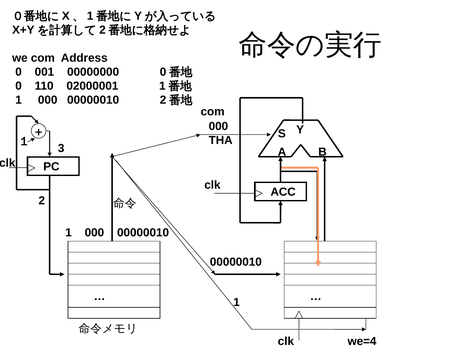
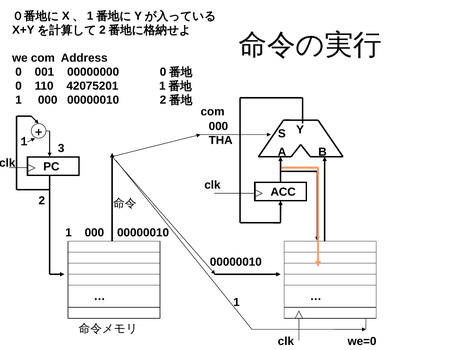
02000001: 02000001 -> 42075201
we=4: we=4 -> we=0
